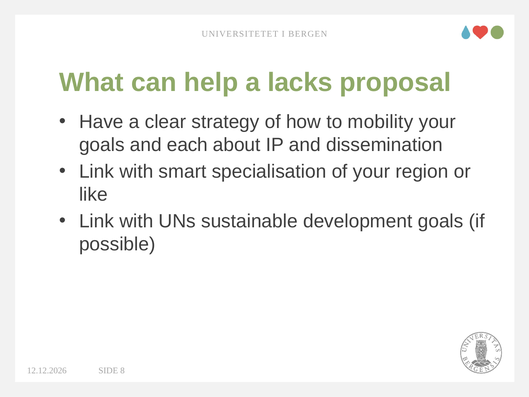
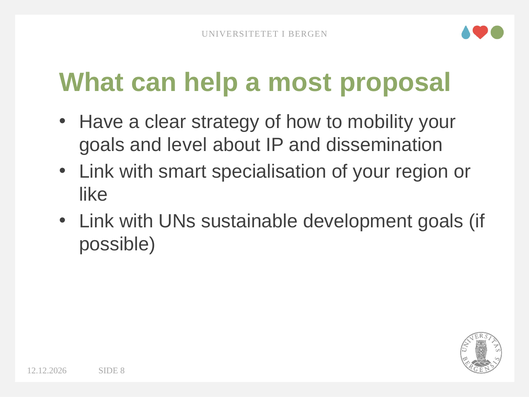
lacks: lacks -> most
each: each -> level
